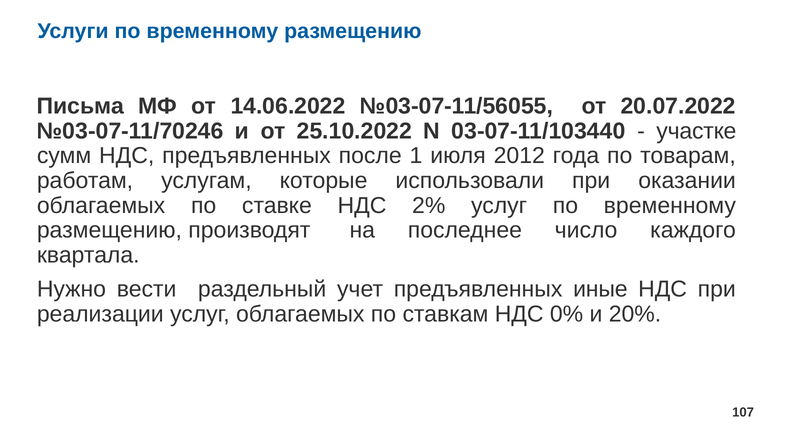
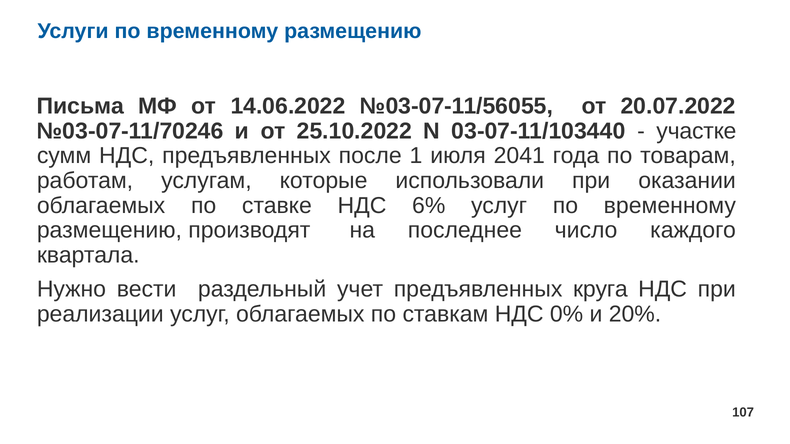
2012: 2012 -> 2041
2%: 2% -> 6%
иные: иные -> круга
